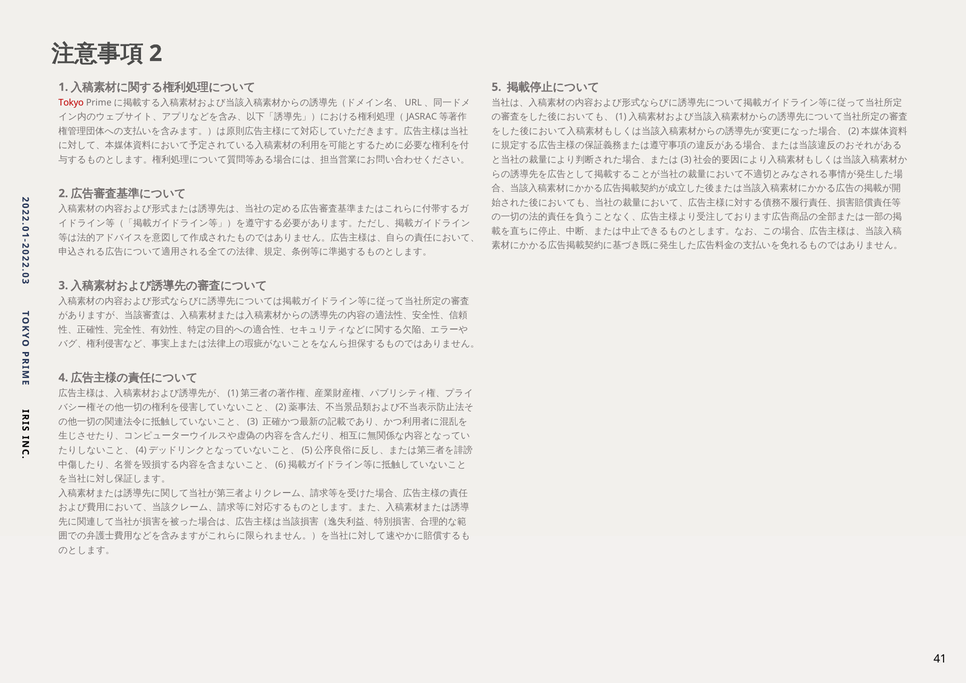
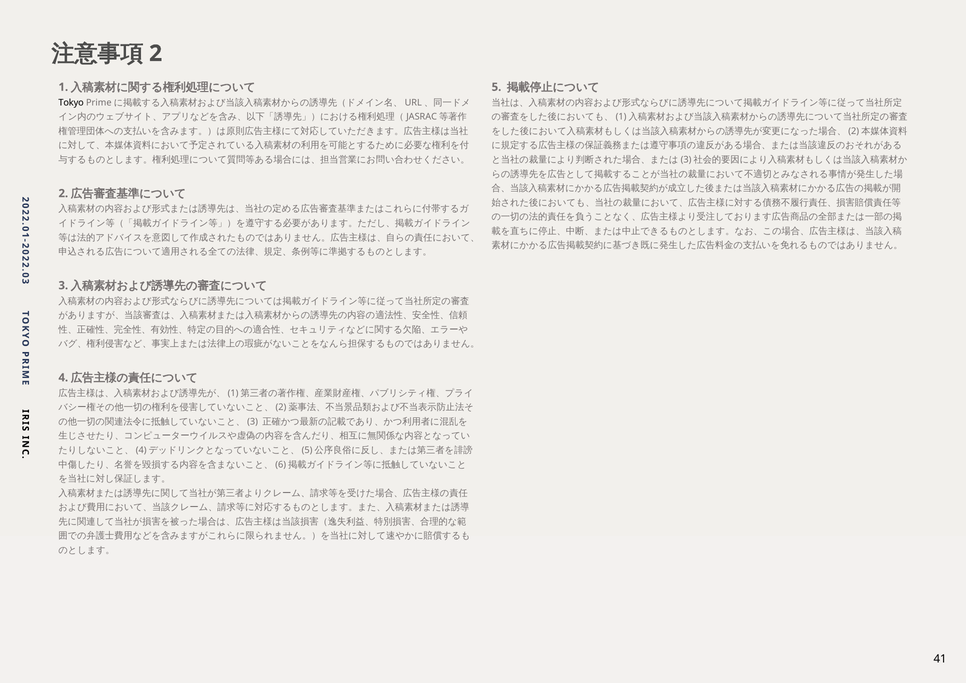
Tokyo colour: red -> black
